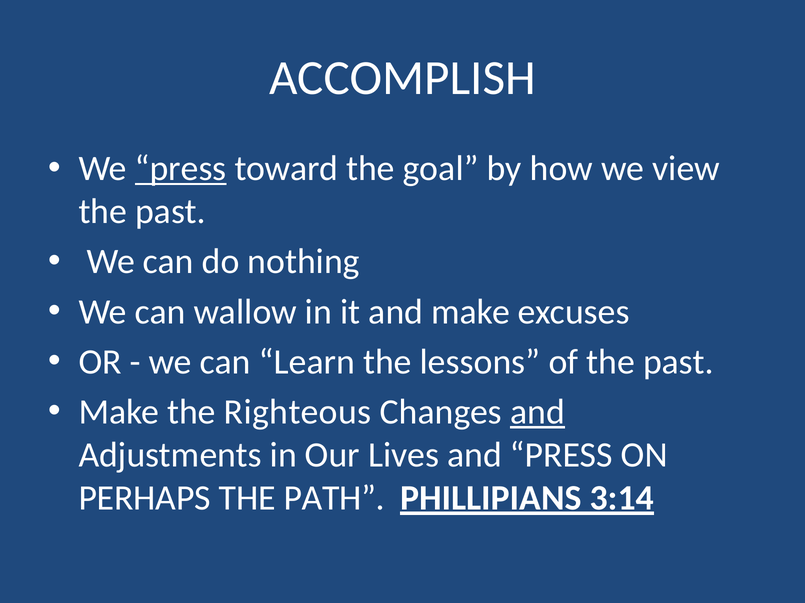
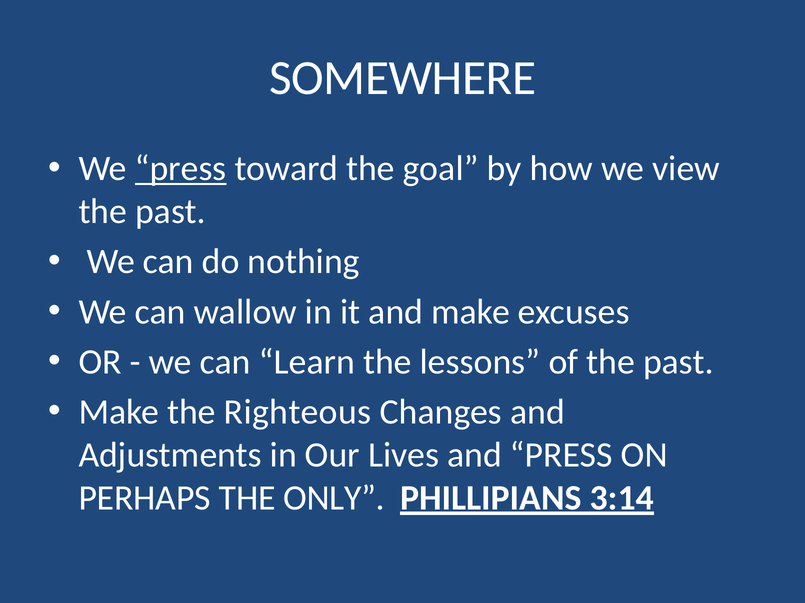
ACCOMPLISH: ACCOMPLISH -> SOMEWHERE
and at (537, 412) underline: present -> none
PATH: PATH -> ONLY
